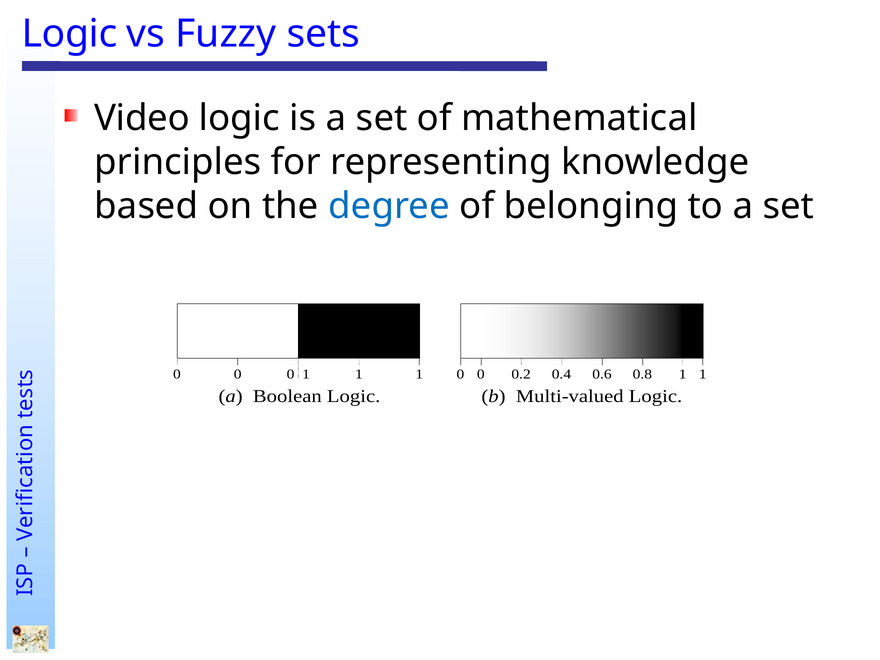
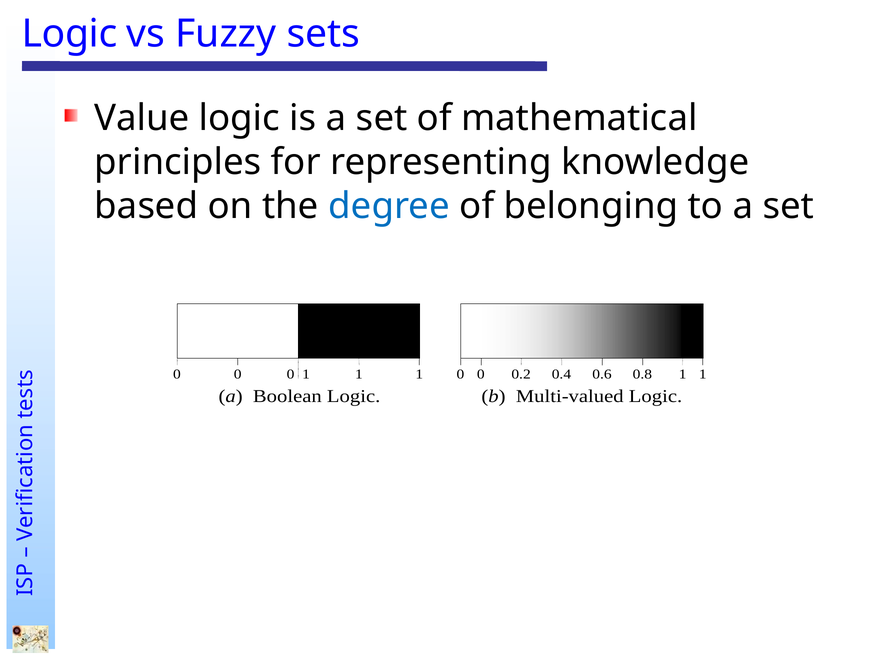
Video: Video -> Value
